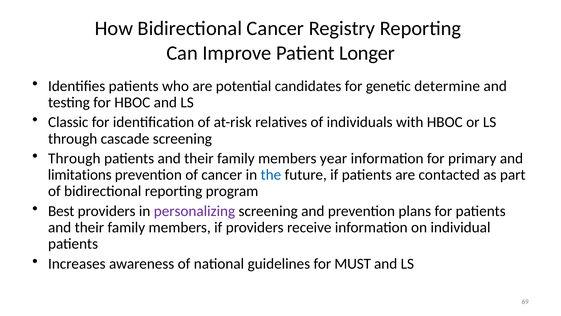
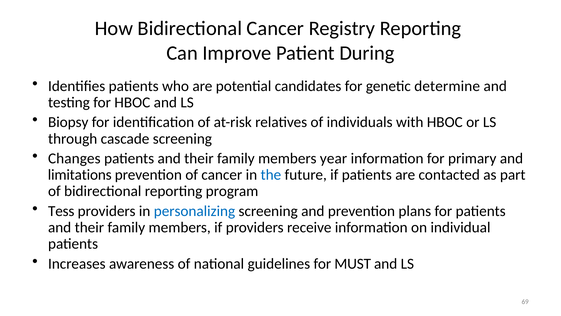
Longer: Longer -> During
Classic: Classic -> Biopsy
Through at (74, 158): Through -> Changes
Best: Best -> Tess
personalizing colour: purple -> blue
